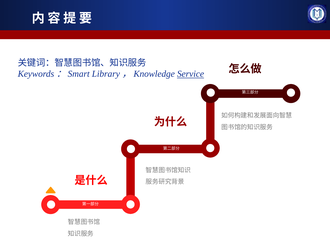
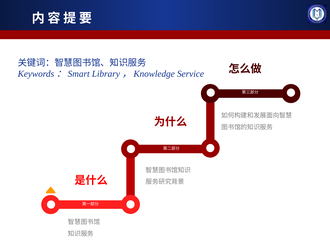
Service underline: present -> none
